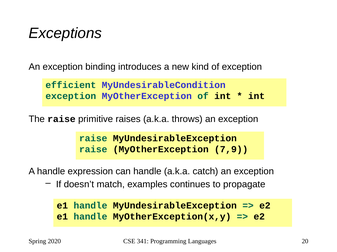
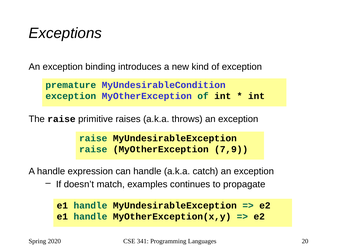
efficient: efficient -> premature
